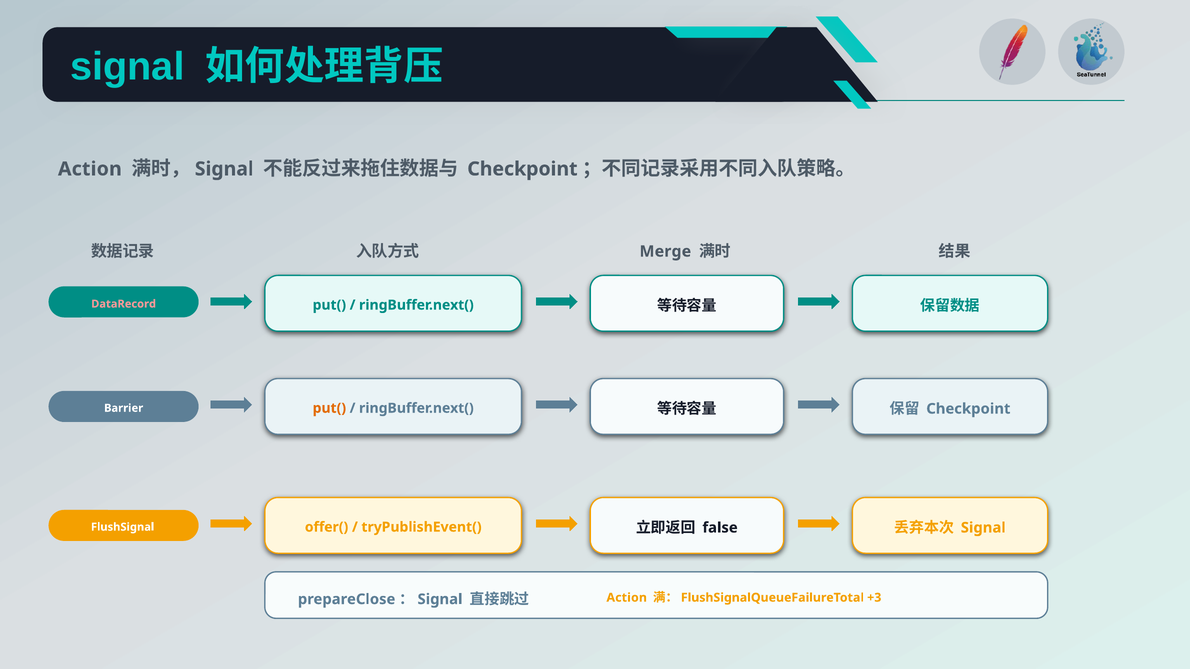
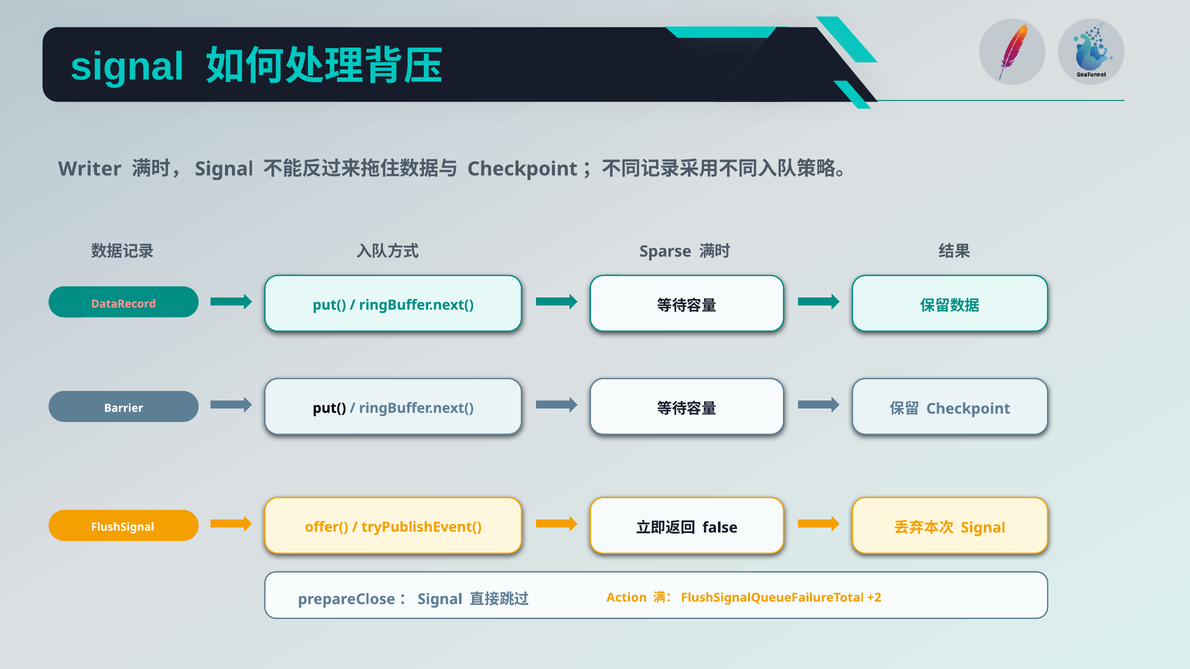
Action at (90, 169): Action -> Writer
Merge: Merge -> Sparse
put( at (329, 408) colour: orange -> black
+3: +3 -> +2
